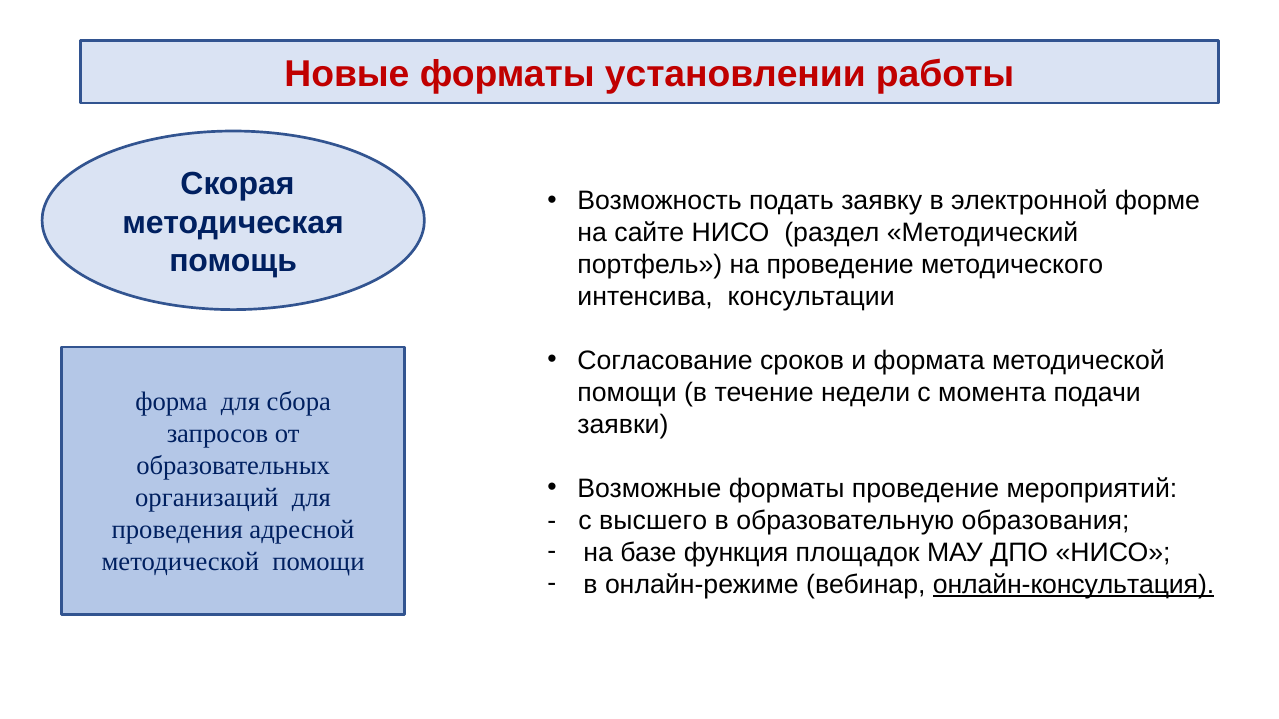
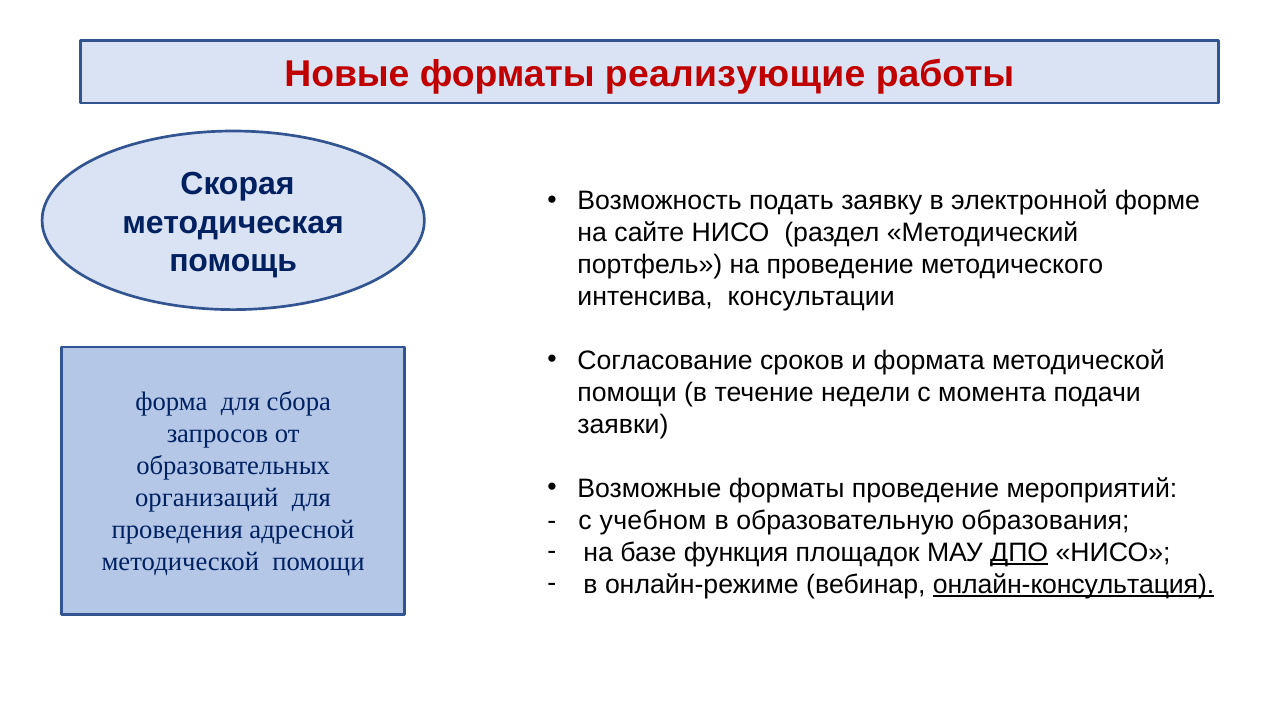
установлении: установлении -> реализующие
высшего: высшего -> учебном
ДПО underline: none -> present
